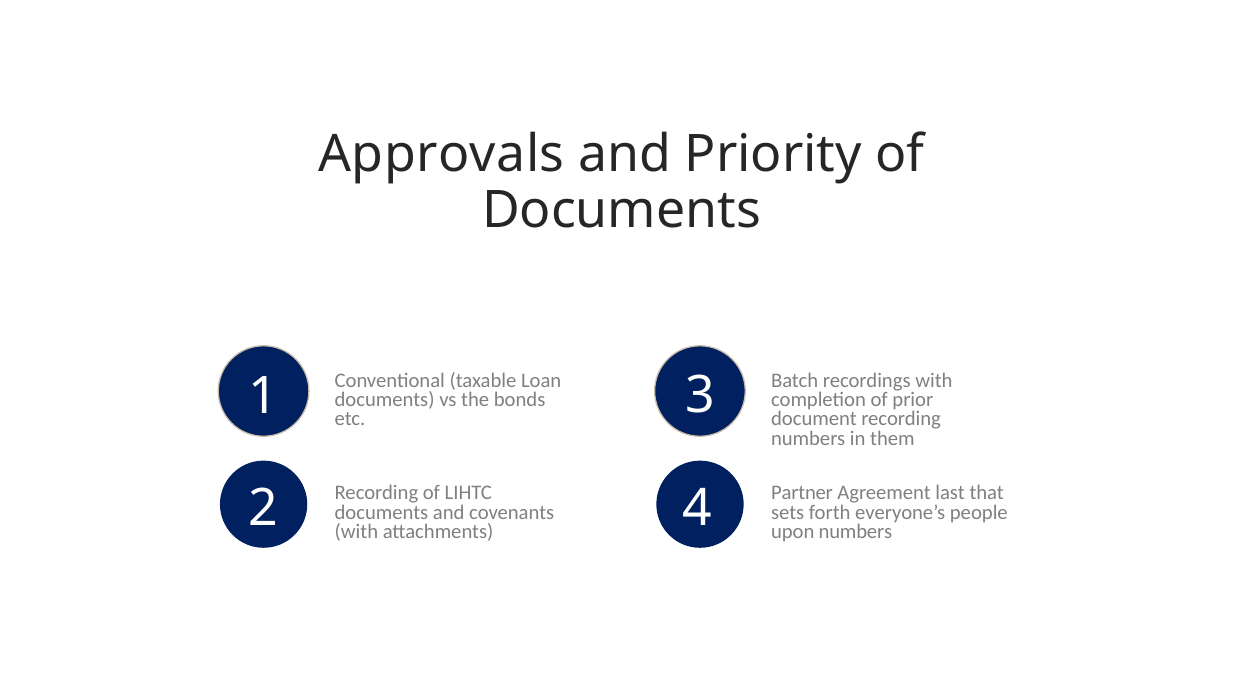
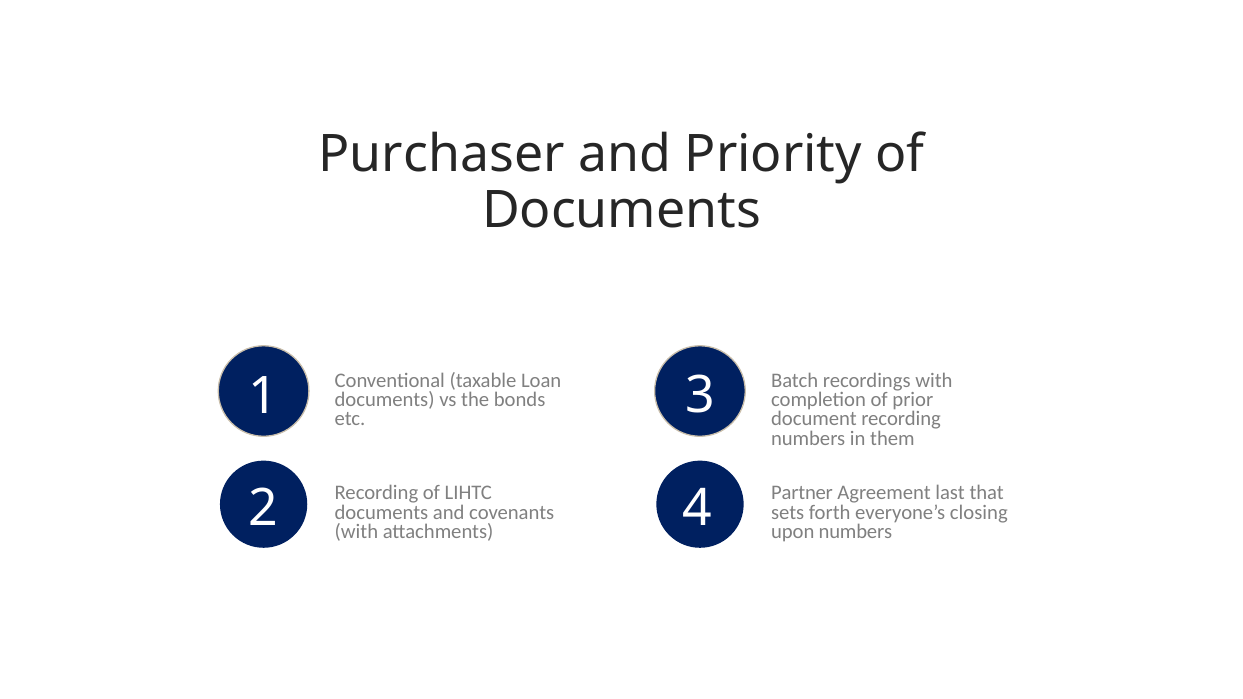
Approvals: Approvals -> Purchaser
people: people -> closing
